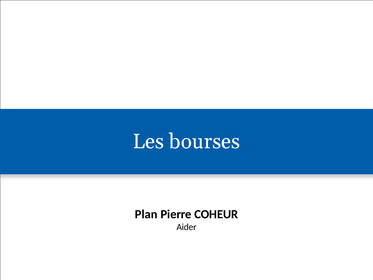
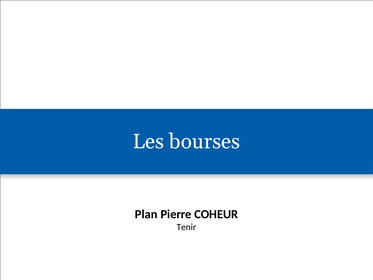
Aider: Aider -> Tenir
